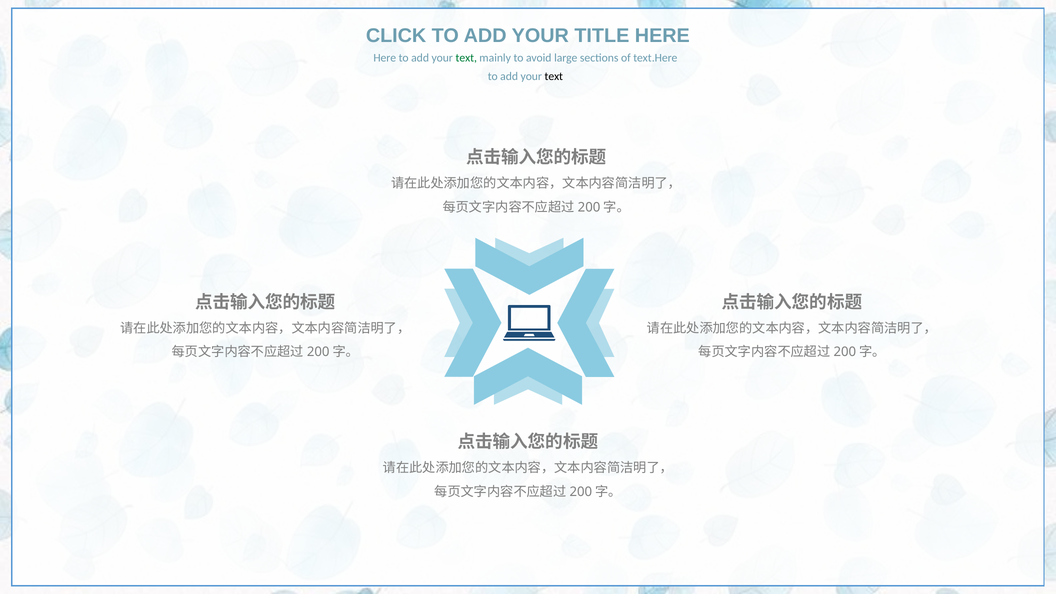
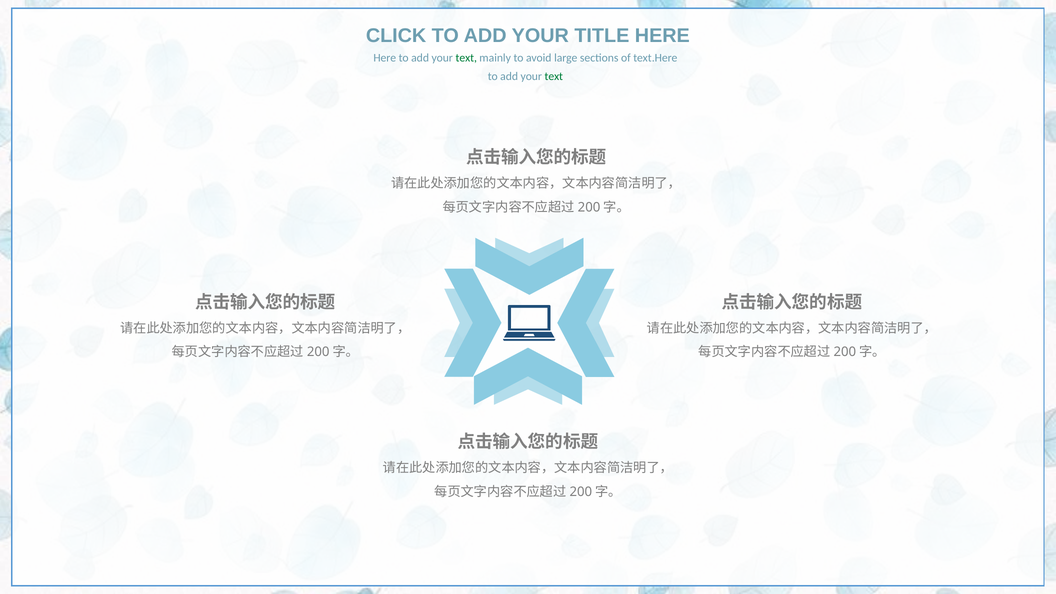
text at (554, 76) colour: black -> green
